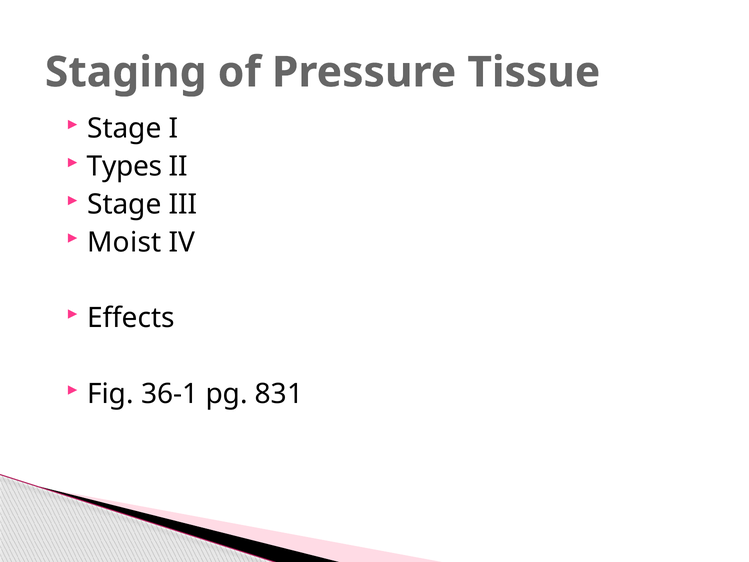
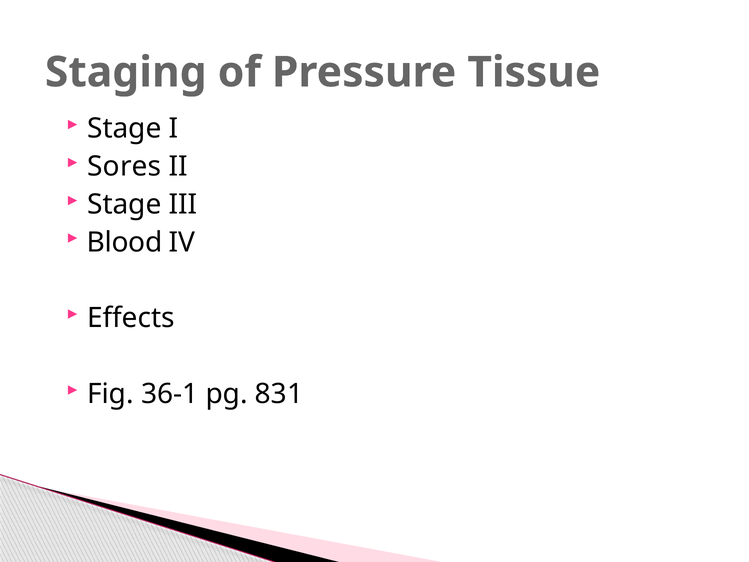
Types: Types -> Sores
Moist: Moist -> Blood
